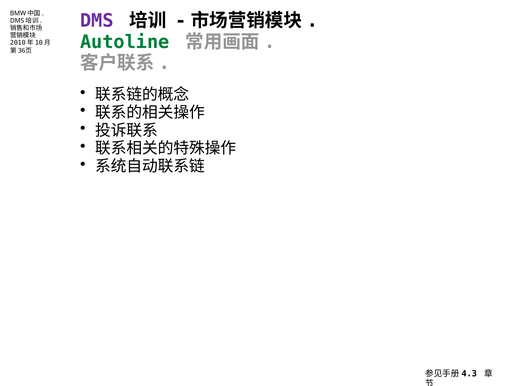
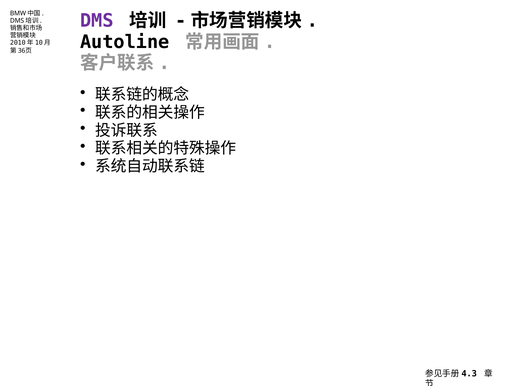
Autoline colour: green -> black
